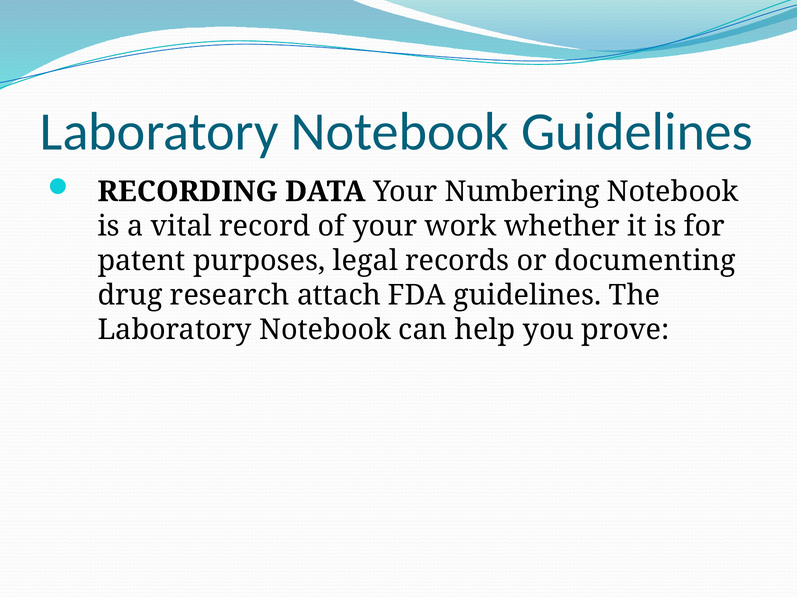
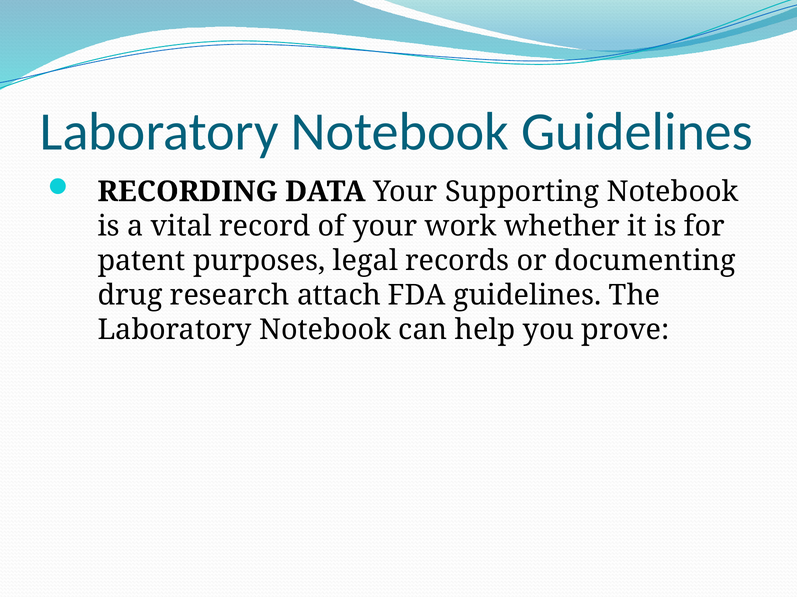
Numbering: Numbering -> Supporting
